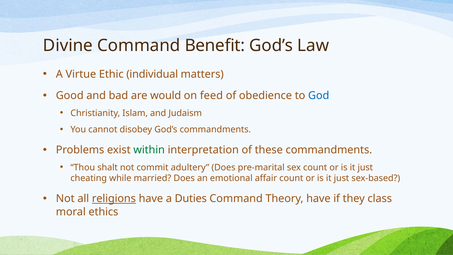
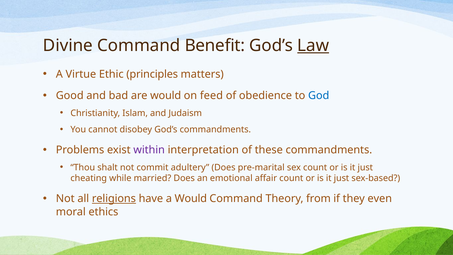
Law underline: none -> present
individual: individual -> principles
within colour: green -> purple
a Duties: Duties -> Would
Theory have: have -> from
class: class -> even
